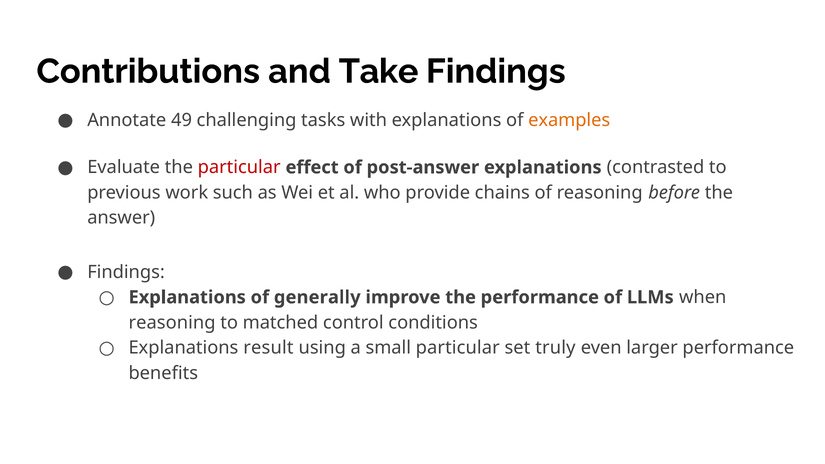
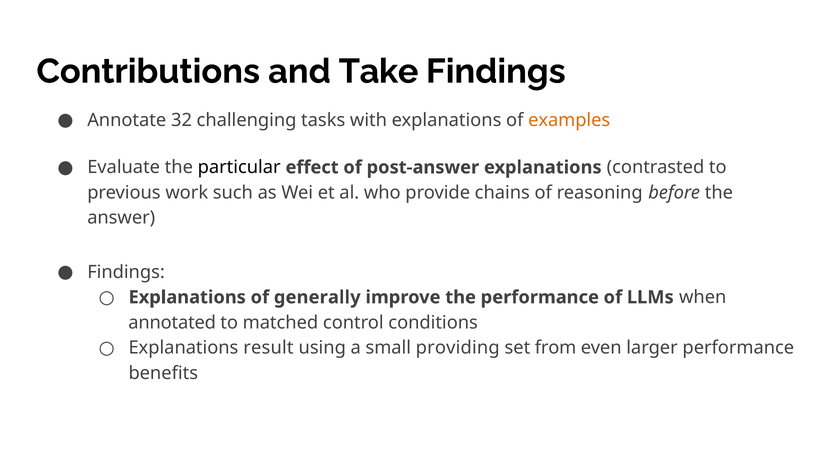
49: 49 -> 32
particular at (239, 167) colour: red -> black
reasoning at (172, 323): reasoning -> annotated
small particular: particular -> providing
truly: truly -> from
